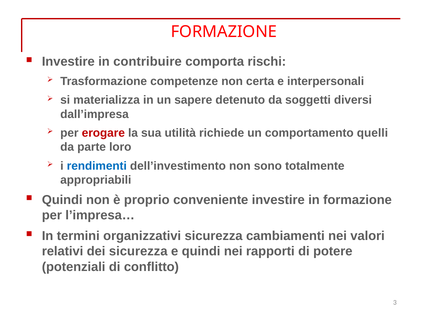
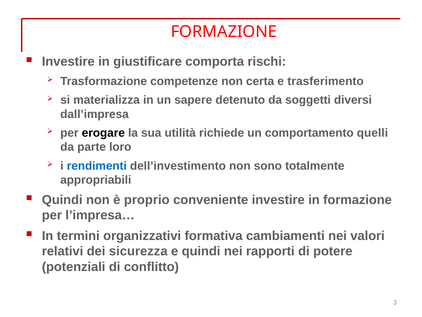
contribuire: contribuire -> giustificare
interpersonali: interpersonali -> trasferimento
erogare colour: red -> black
organizzativi sicurezza: sicurezza -> formativa
